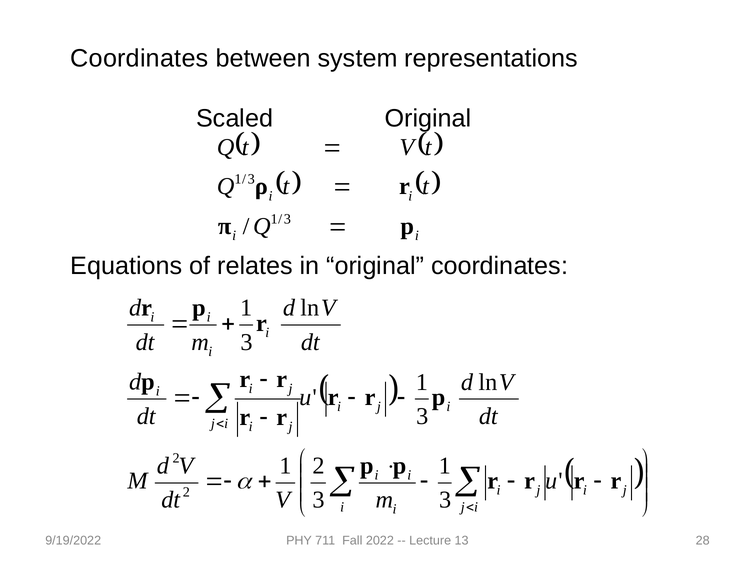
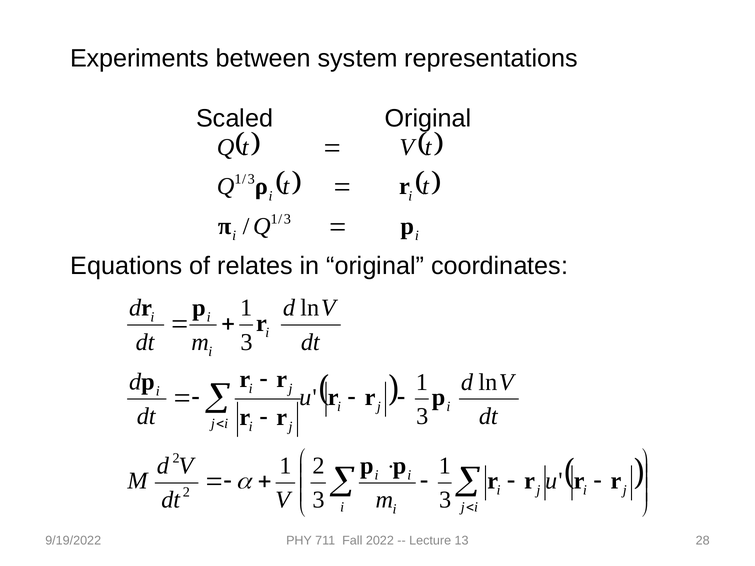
Coordinates at (139, 58): Coordinates -> Experiments
